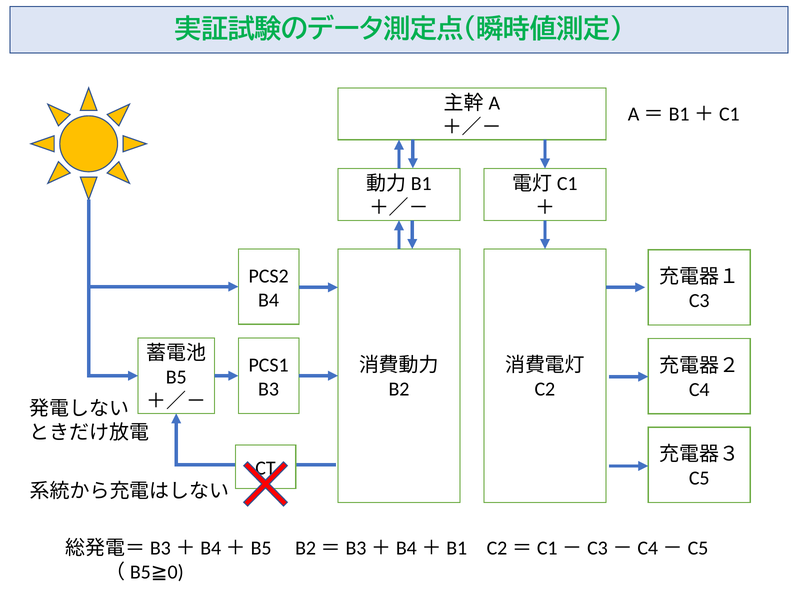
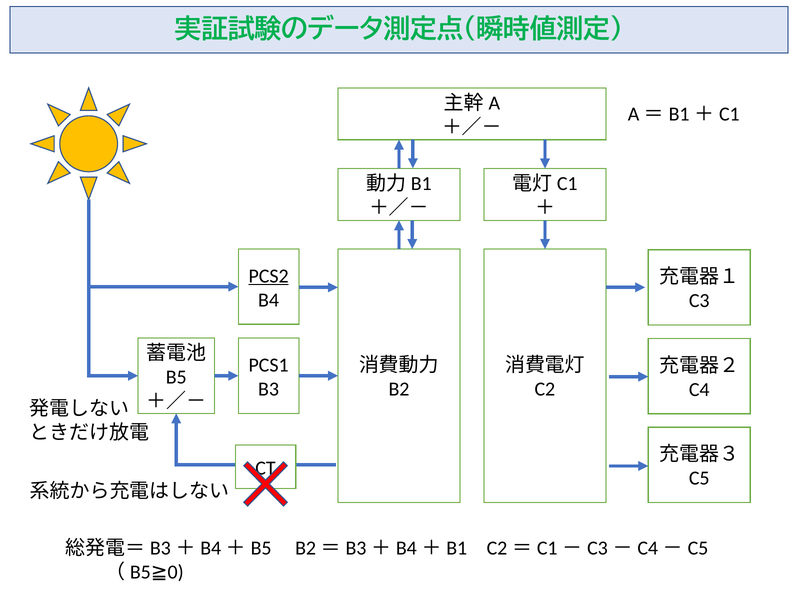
PCS2 underline: none -> present
